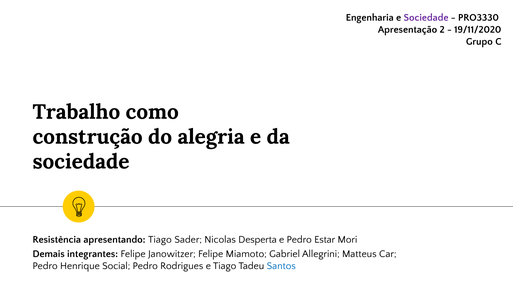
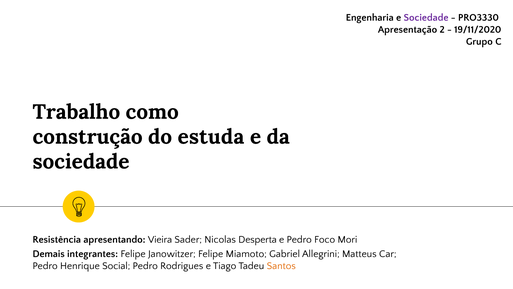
alegria: alegria -> estuda
apresentando Tiago: Tiago -> Vieira
Estar: Estar -> Foco
Santos colour: blue -> orange
